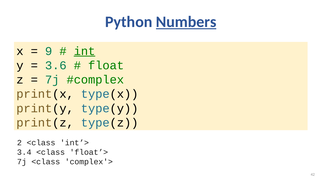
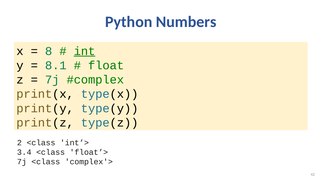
Numbers underline: present -> none
9: 9 -> 8
3.6: 3.6 -> 8.1
